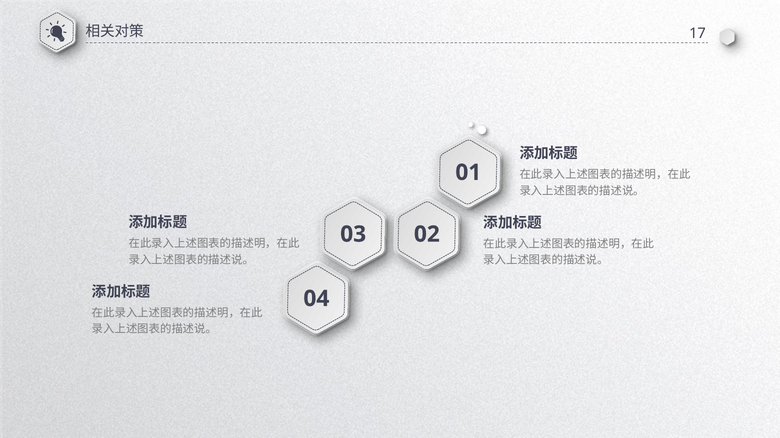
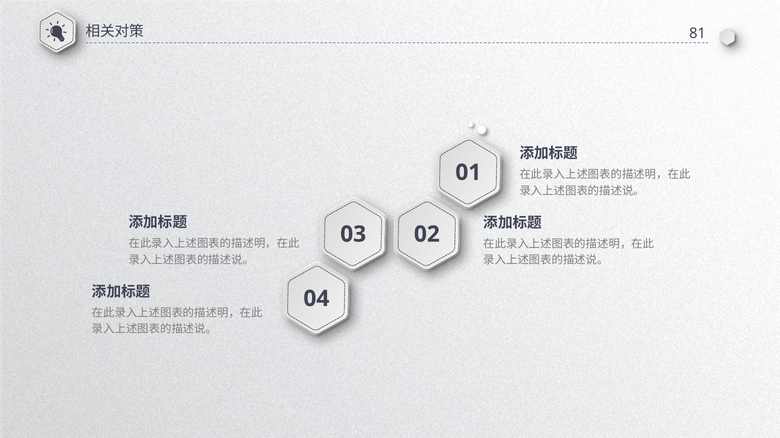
17: 17 -> 81
